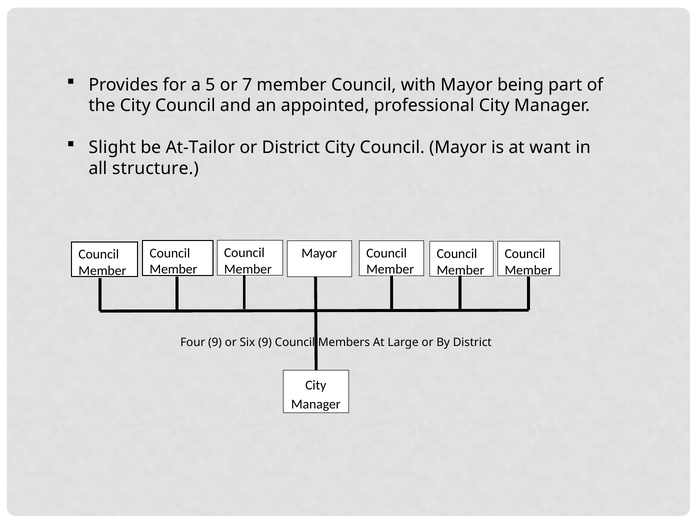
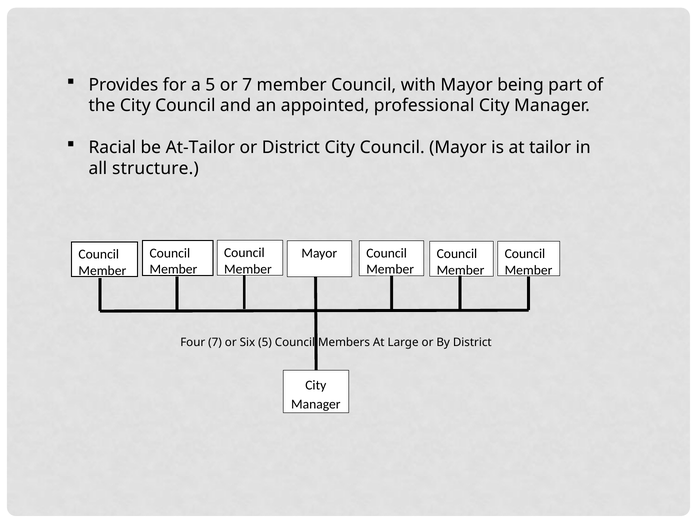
Slight: Slight -> Racial
want: want -> tailor
Four 9: 9 -> 7
Six 9: 9 -> 5
